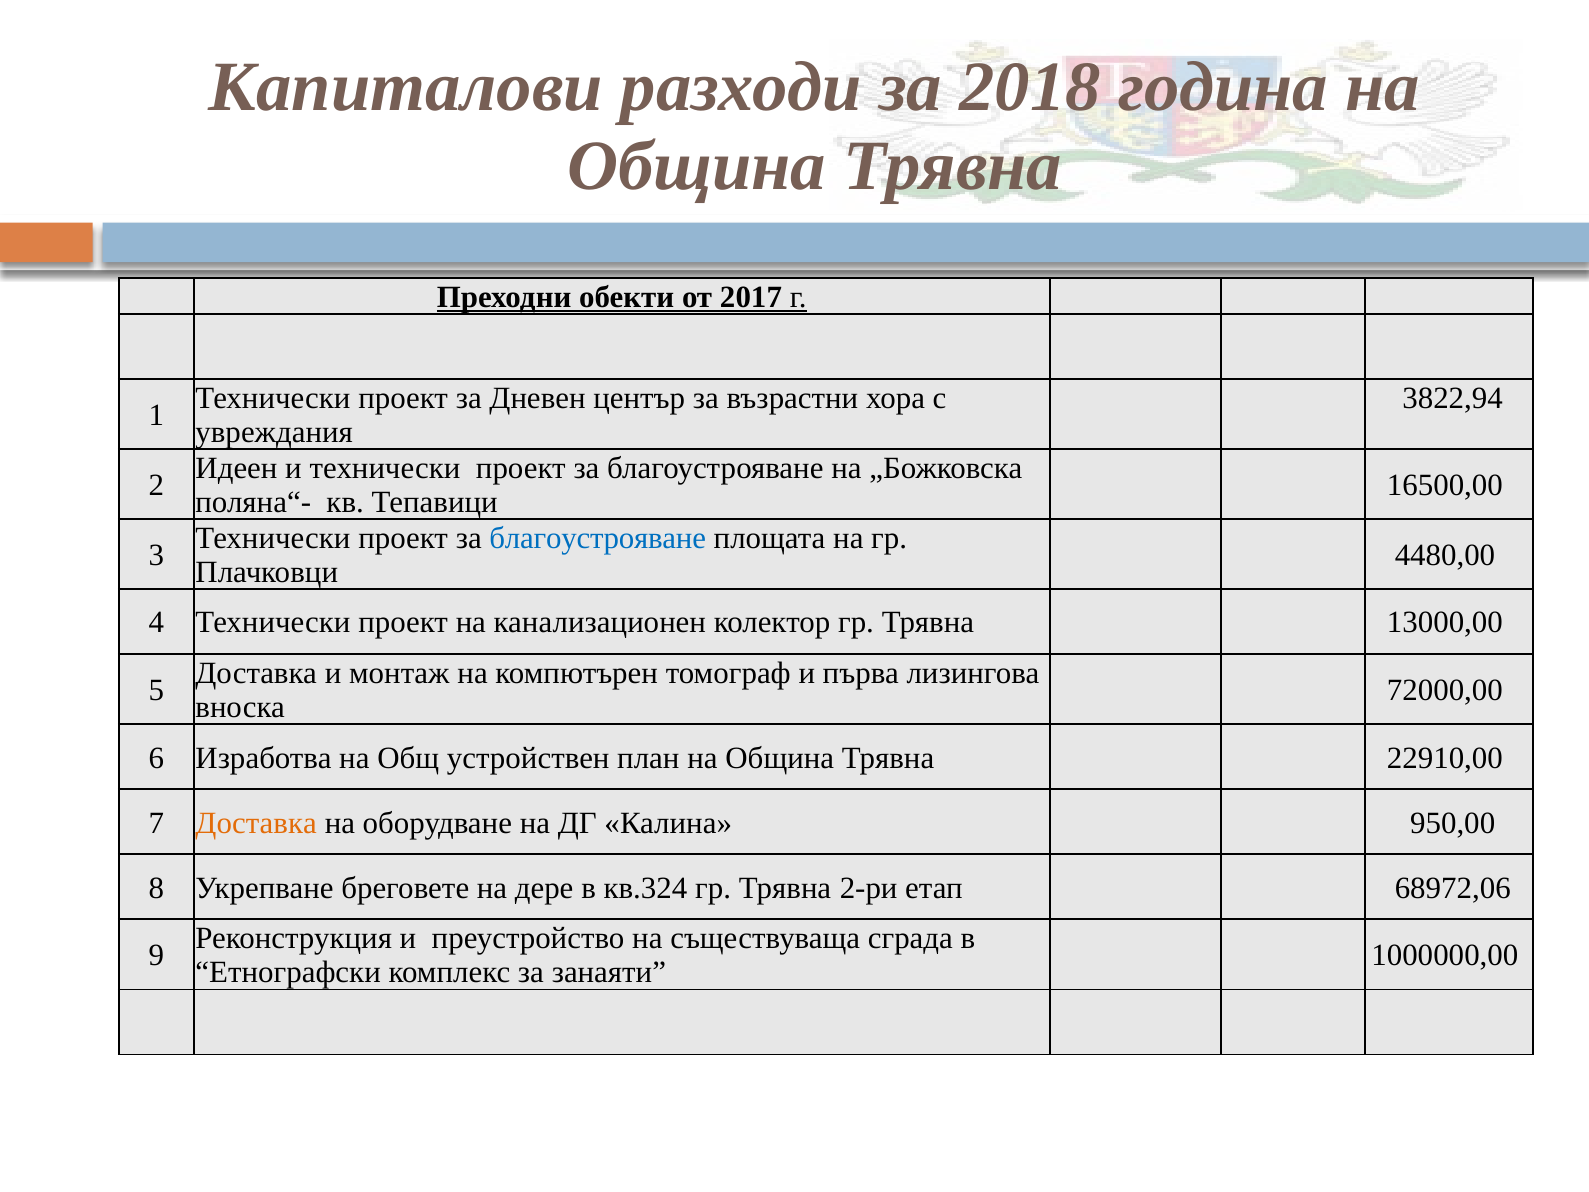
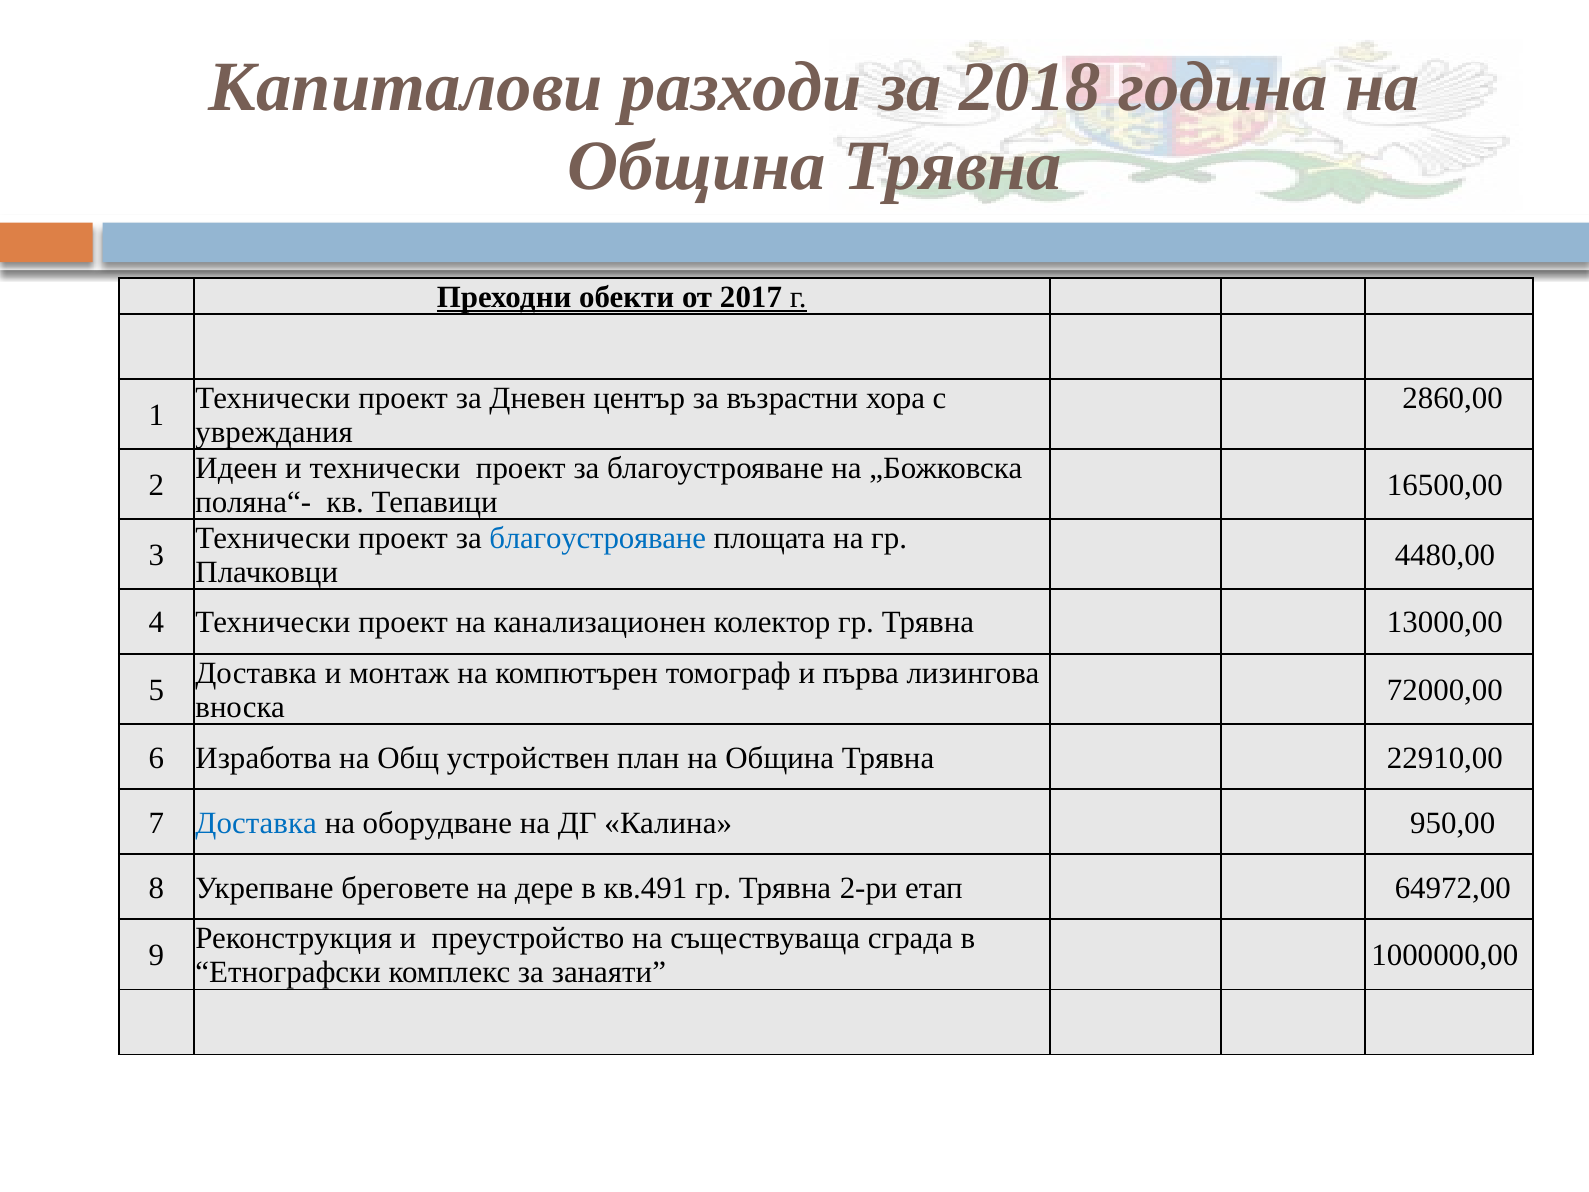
3822,94: 3822,94 -> 2860,00
Доставка at (256, 823) colour: orange -> blue
кв.324: кв.324 -> кв.491
68972,06: 68972,06 -> 64972,00
